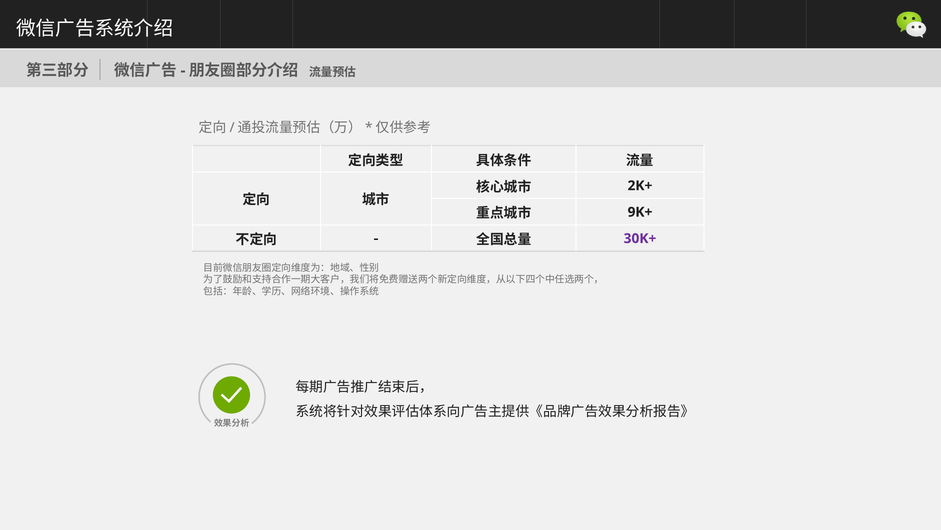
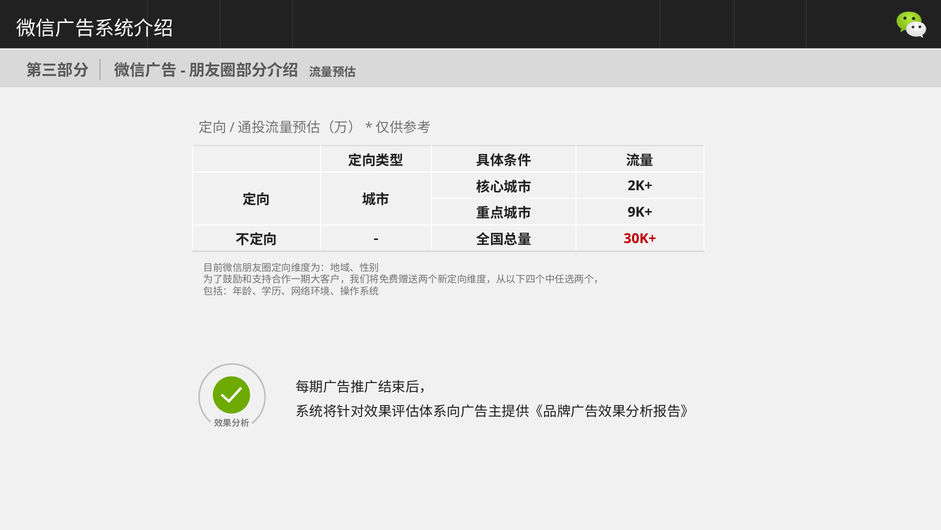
30K+ colour: purple -> red
